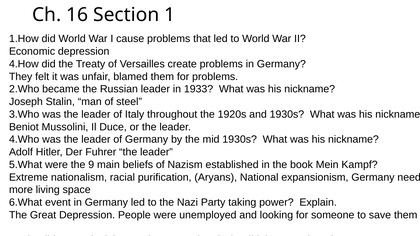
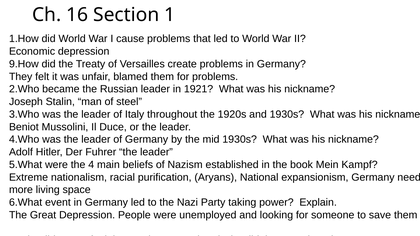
4.How: 4.How -> 9.How
1933: 1933 -> 1921
9: 9 -> 4
